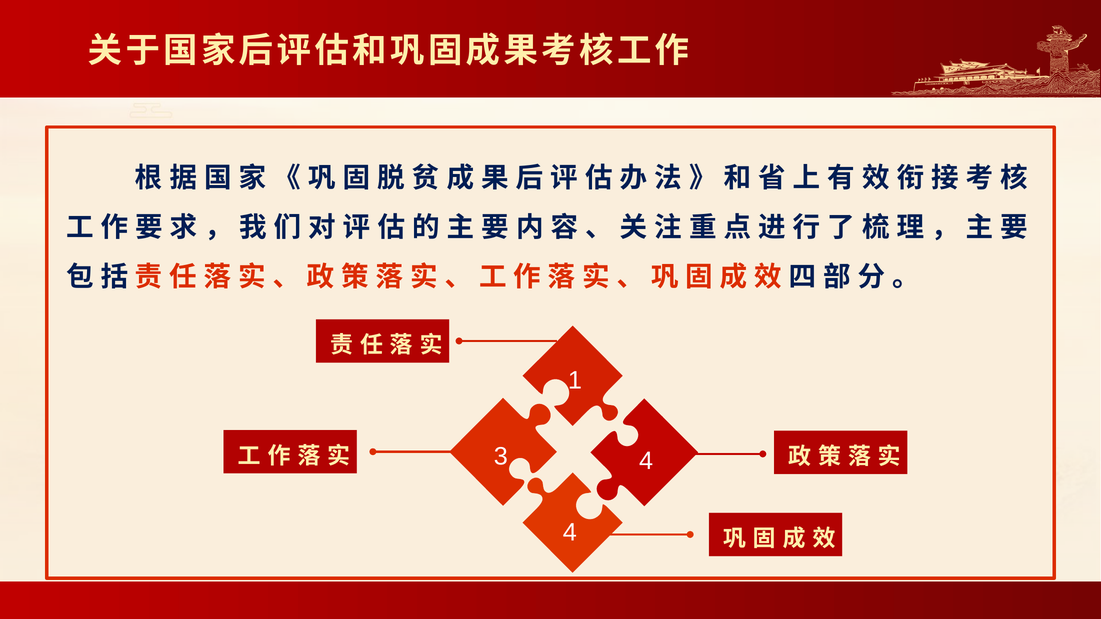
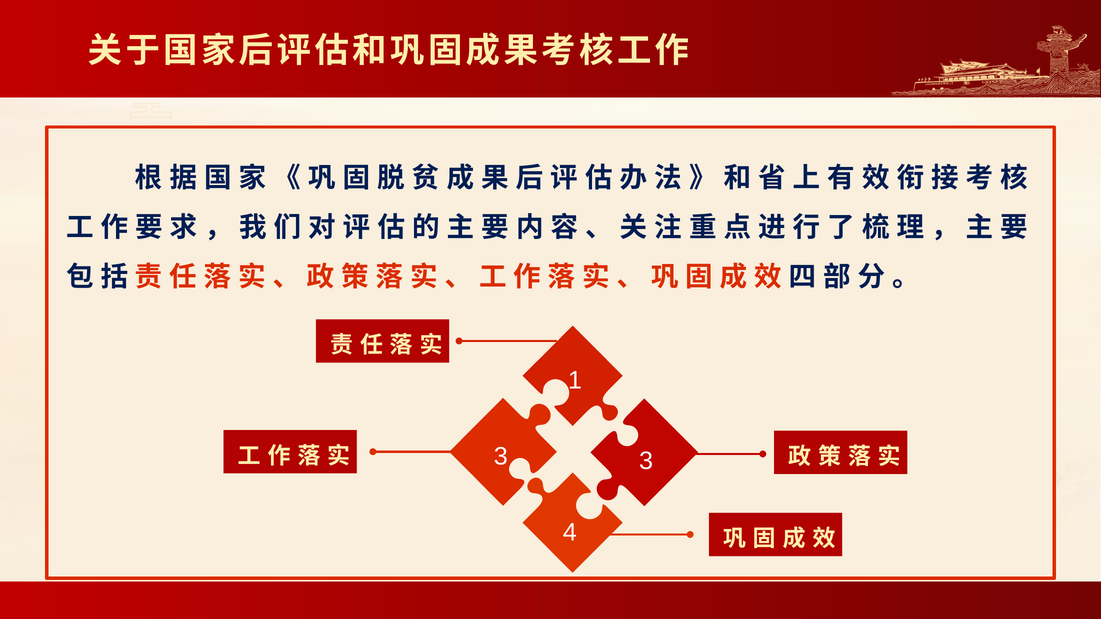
3 4: 4 -> 3
